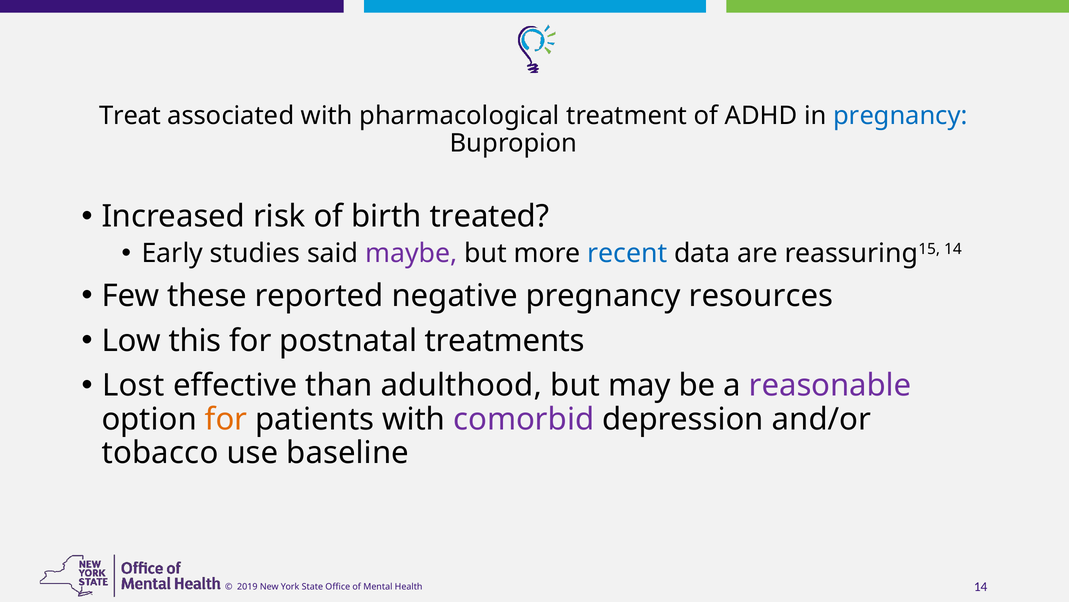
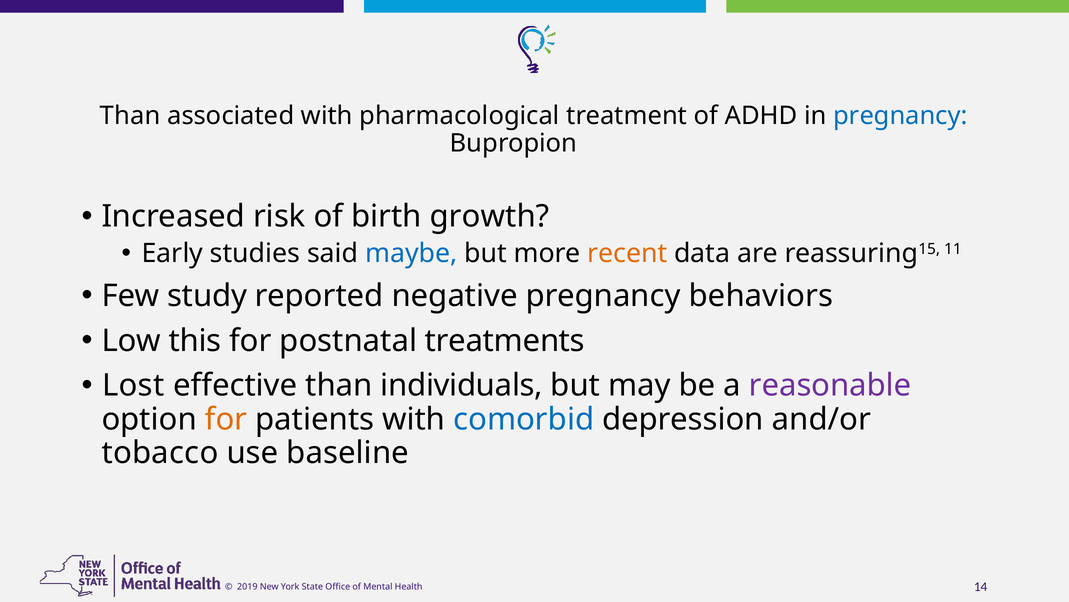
Treat at (130, 115): Treat -> Than
treated: treated -> growth
maybe colour: purple -> blue
recent colour: blue -> orange
reassuring15 14: 14 -> 11
these: these -> study
resources: resources -> behaviors
adulthood: adulthood -> individuals
comorbid colour: purple -> blue
